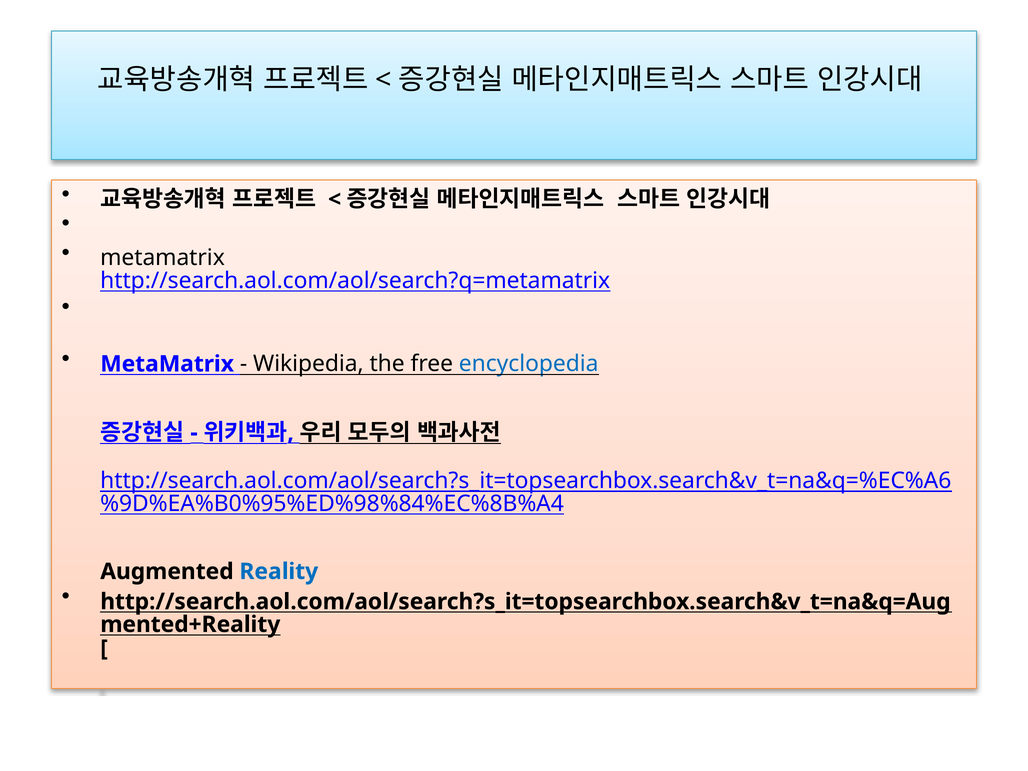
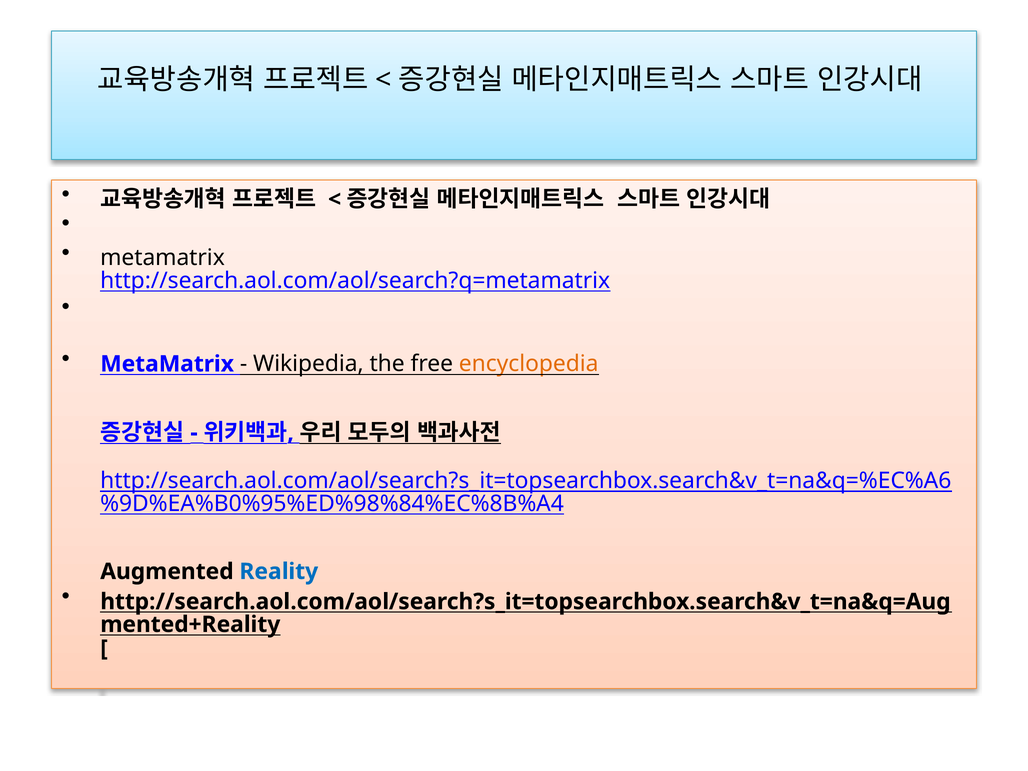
encyclopedia colour: blue -> orange
